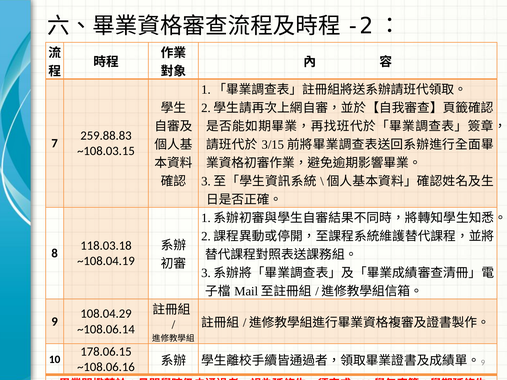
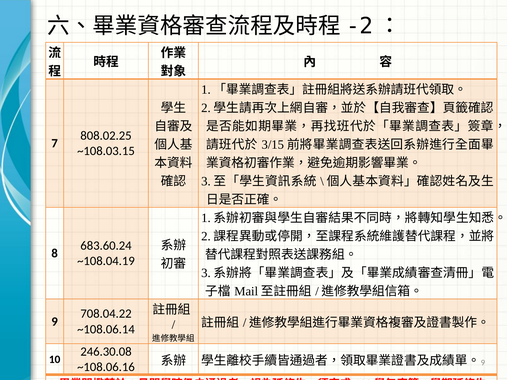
259.88.83: 259.88.83 -> 808.02.25
118.03.18: 118.03.18 -> 683.60.24
108.04.29: 108.04.29 -> 708.04.22
178.06.15: 178.06.15 -> 246.30.08
